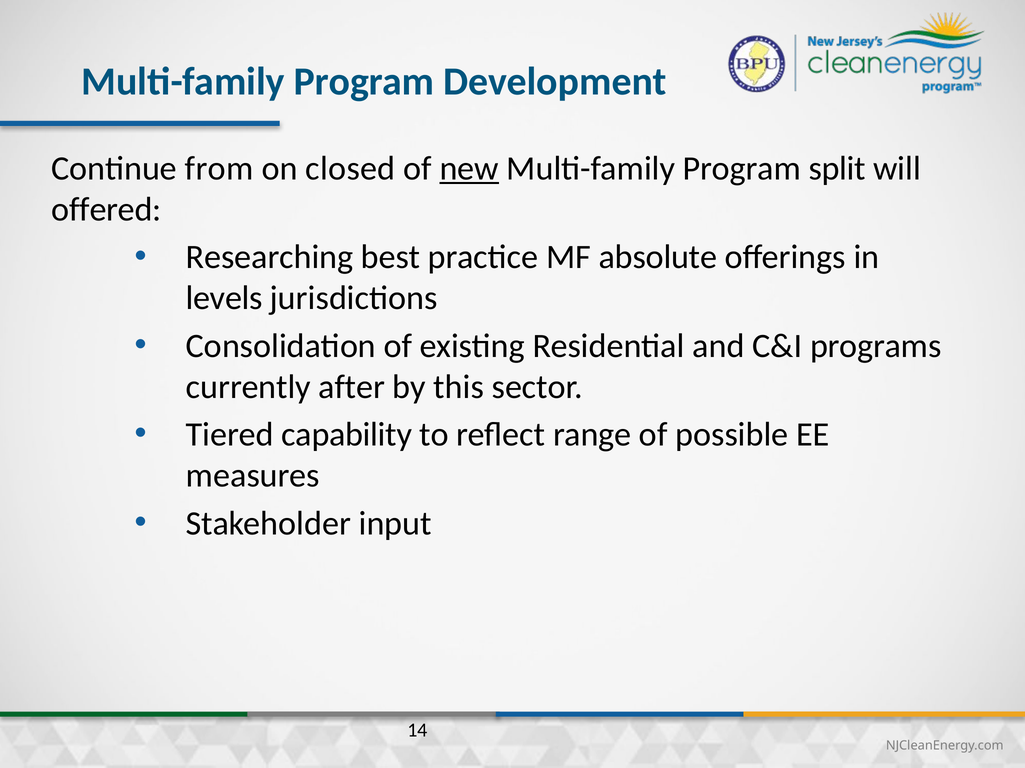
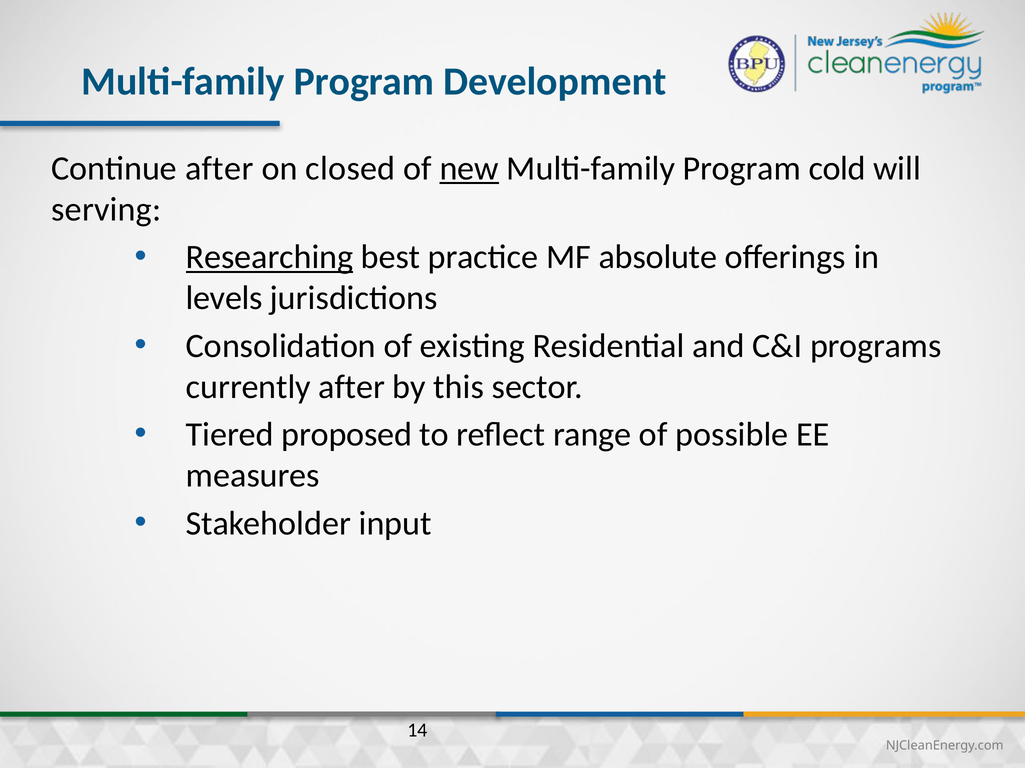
Continue from: from -> after
split: split -> cold
offered: offered -> serving
Researching underline: none -> present
capability: capability -> proposed
